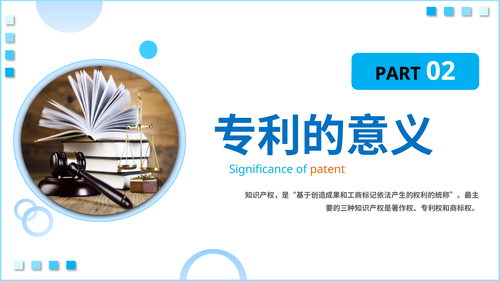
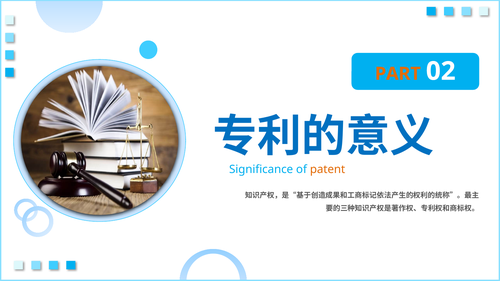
PART colour: black -> orange
